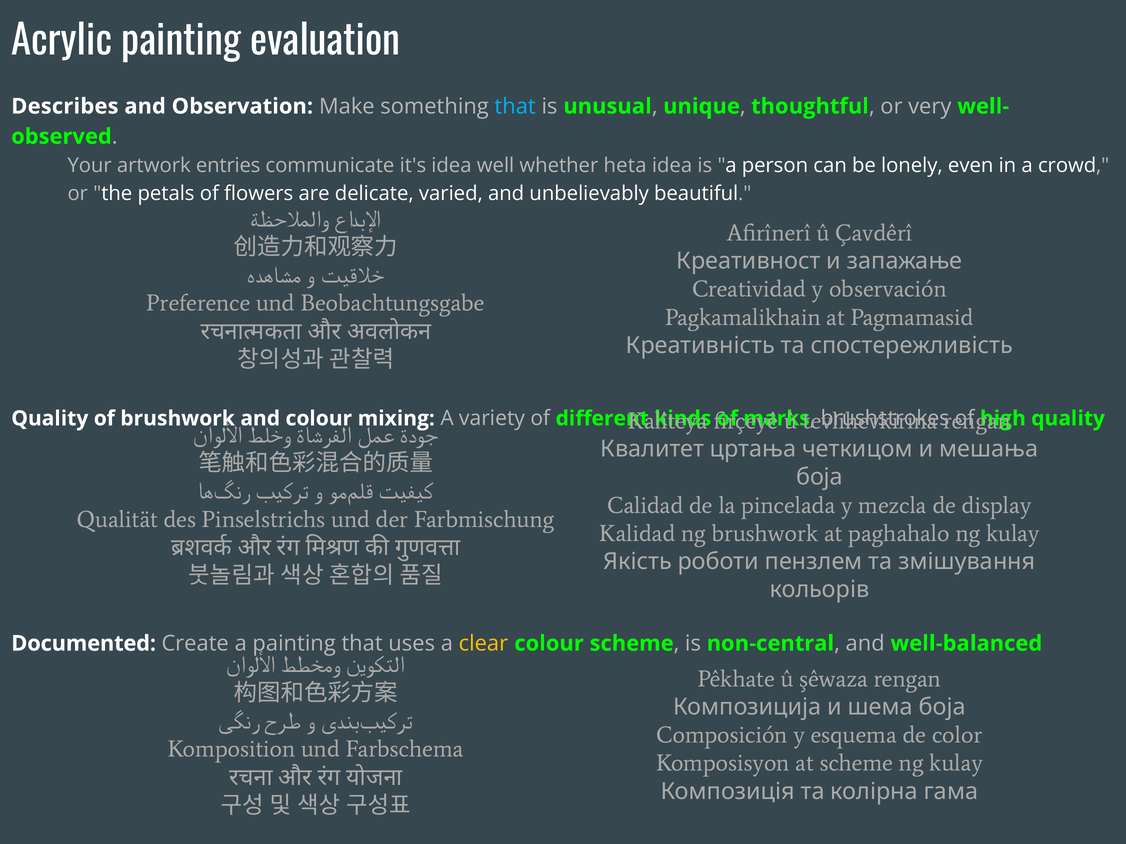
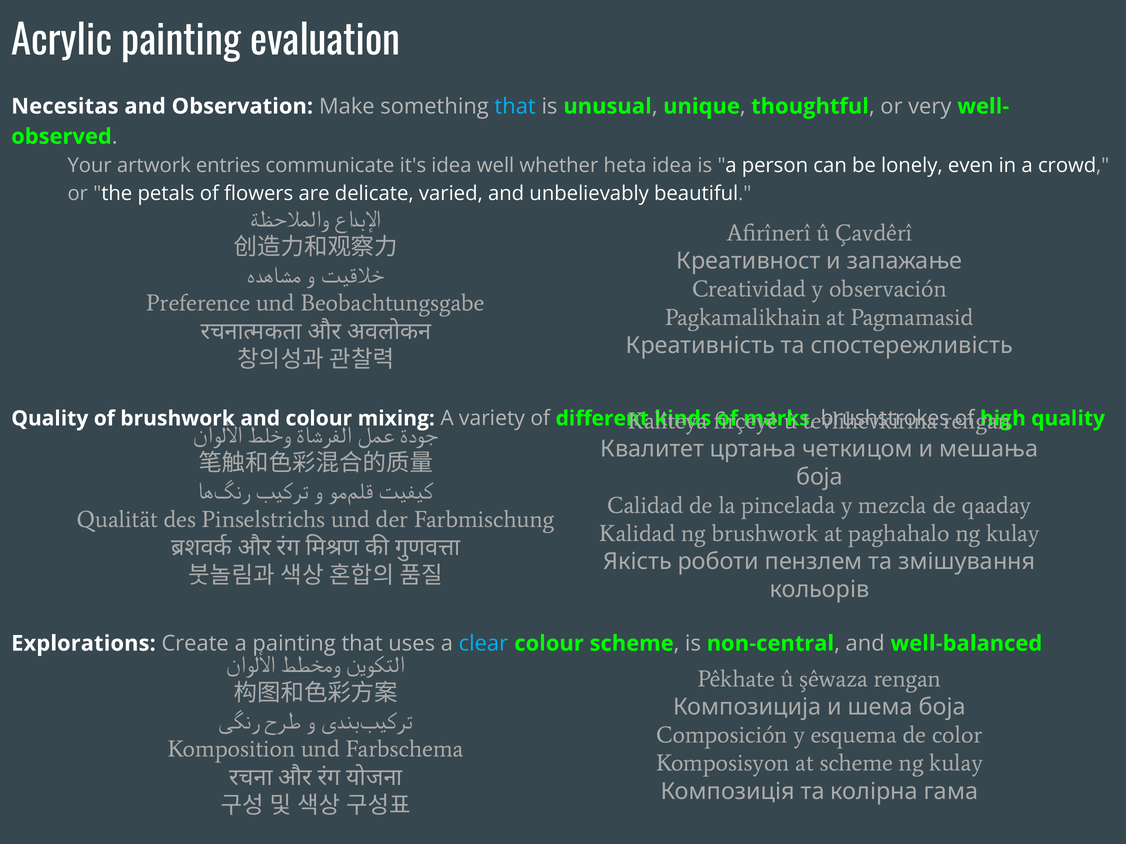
Describes: Describes -> Necesitas
display: display -> qaaday
Documented: Documented -> Explorations
clear colour: yellow -> light blue
